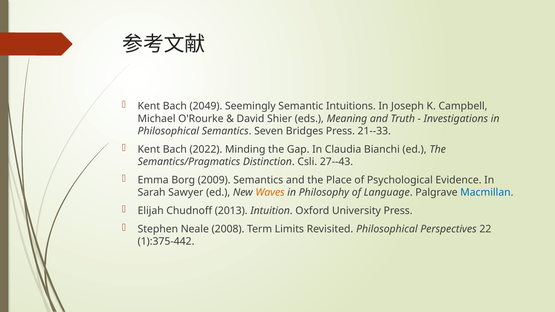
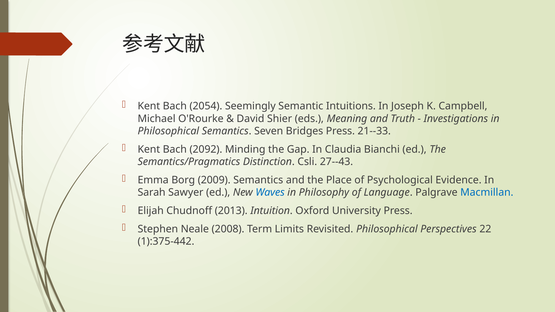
2049: 2049 -> 2054
2022: 2022 -> 2092
Waves colour: orange -> blue
